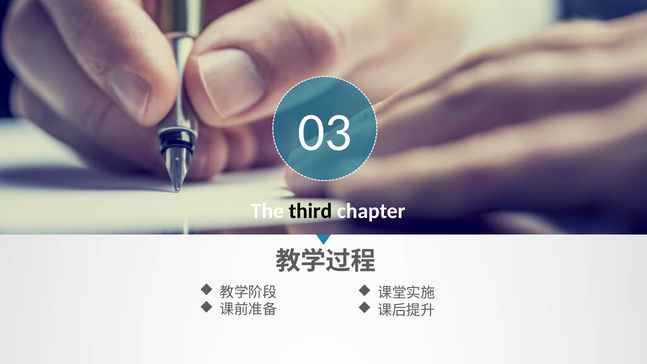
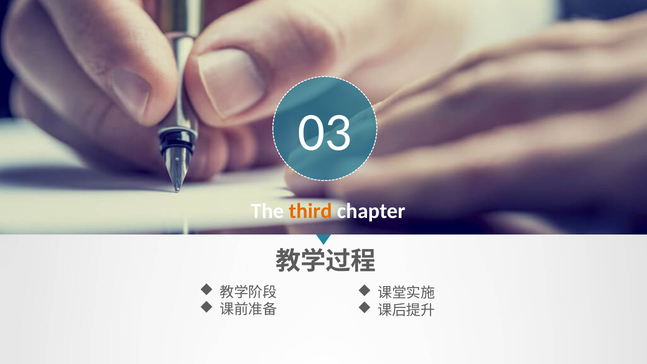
third colour: black -> orange
